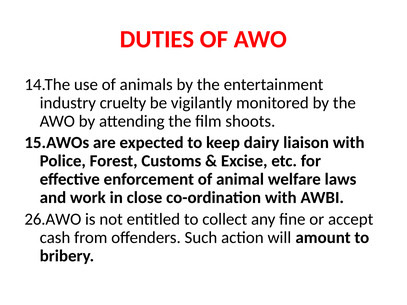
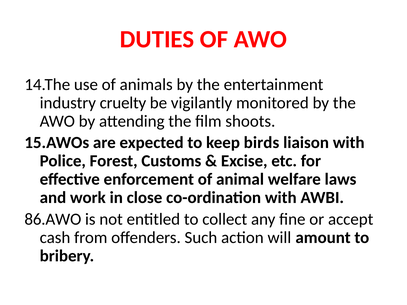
dairy: dairy -> birds
26.AWO: 26.AWO -> 86.AWO
